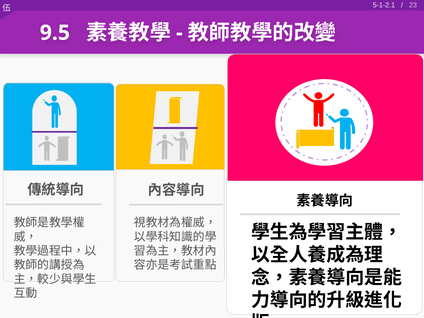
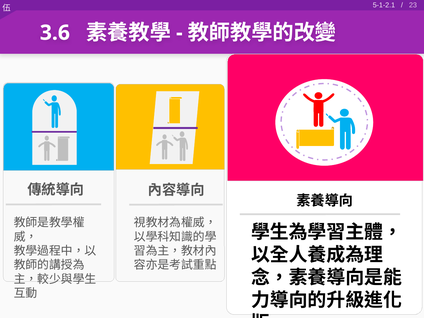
9.5: 9.5 -> 3.6
